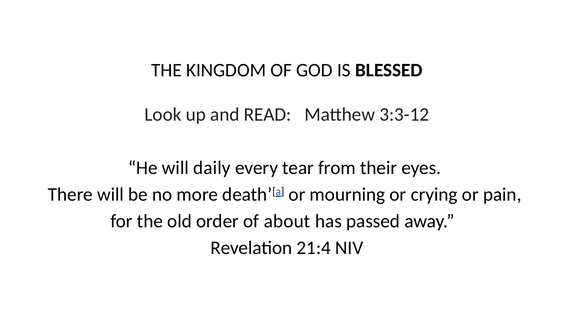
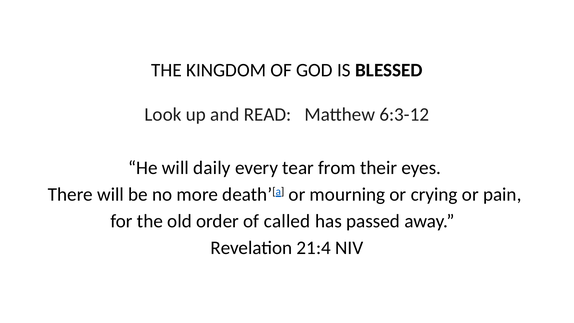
3:3-12: 3:3-12 -> 6:3-12
about: about -> called
